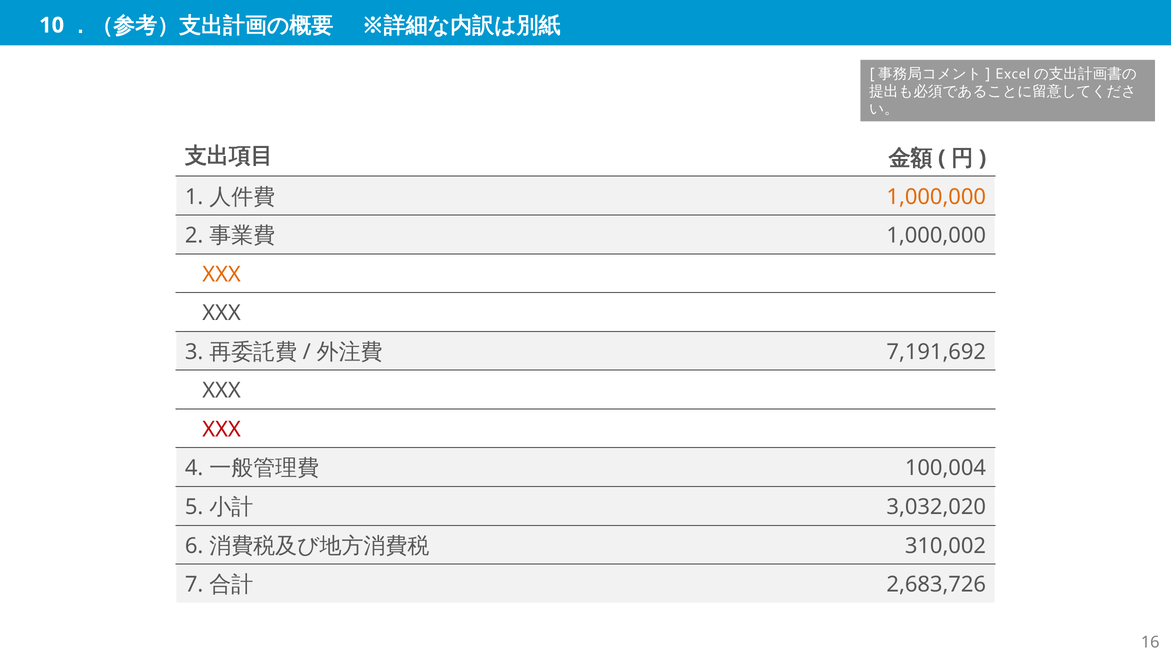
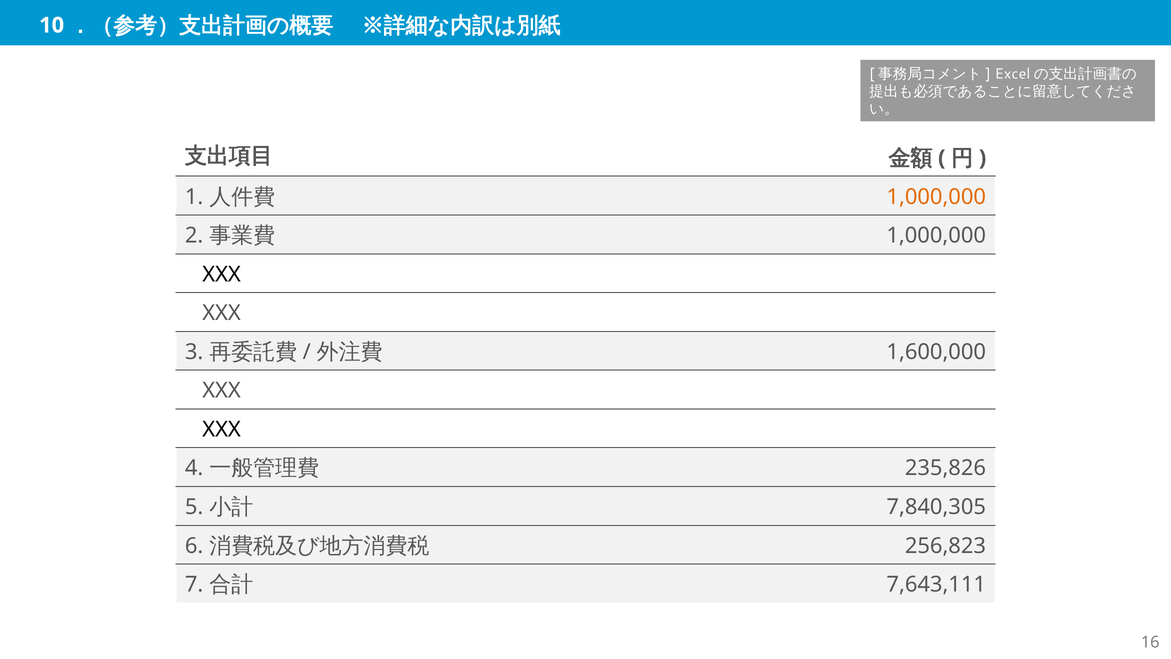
XXX at (222, 274) colour: orange -> black
7,191,692: 7,191,692 -> 1,600,000
XXX at (222, 429) colour: red -> black
100,004: 100,004 -> 235,826
3,032,020: 3,032,020 -> 7,840,305
310,002: 310,002 -> 256,823
2,683,726: 2,683,726 -> 7,643,111
